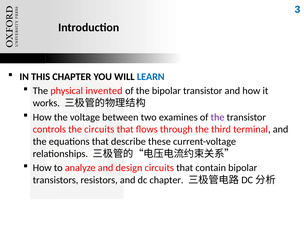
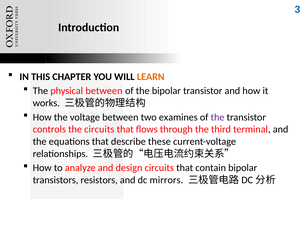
LEARN colour: blue -> orange
physical invented: invented -> between
dc chapter: chapter -> mirrors
